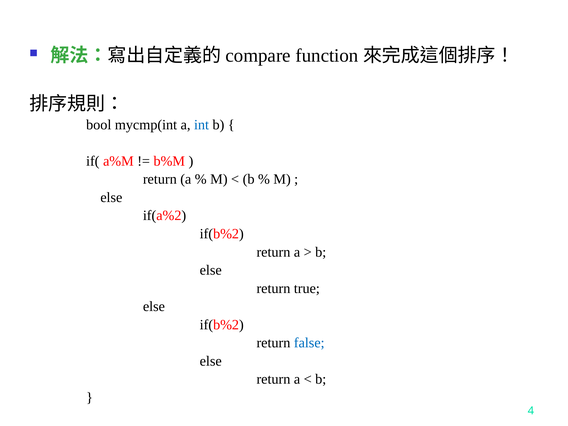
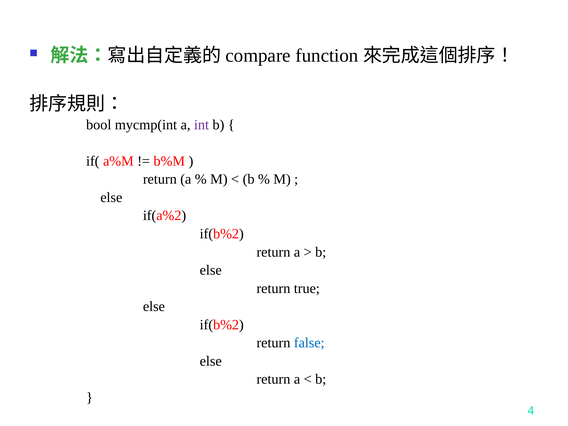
int colour: blue -> purple
